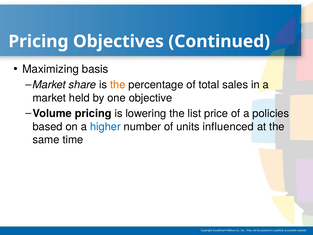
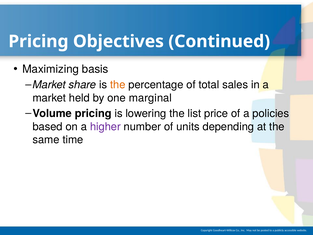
objective: objective -> marginal
higher colour: blue -> purple
influenced: influenced -> depending
